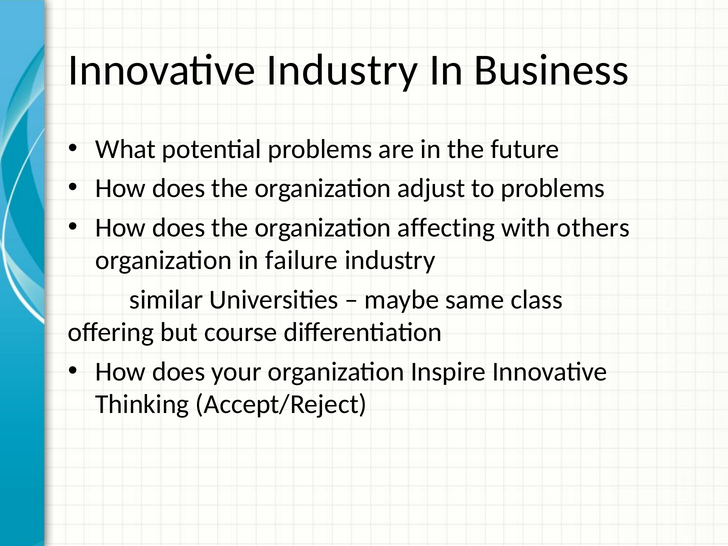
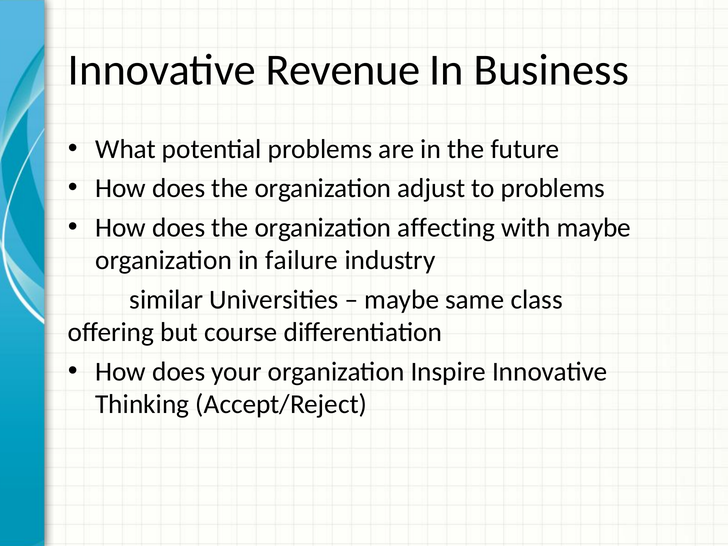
Innovative Industry: Industry -> Revenue
with others: others -> maybe
